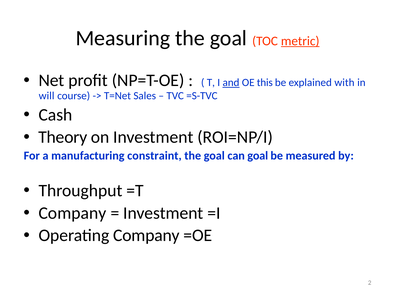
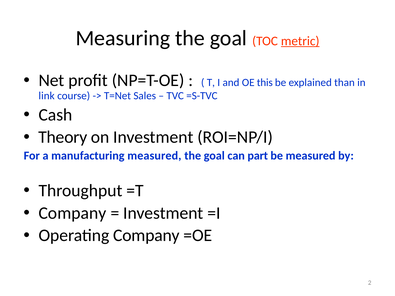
and underline: present -> none
with: with -> than
will: will -> link
manufacturing constraint: constraint -> measured
can goal: goal -> part
